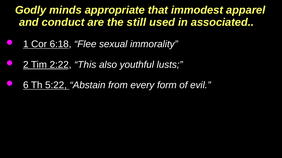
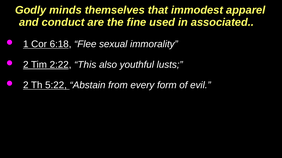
appropriate: appropriate -> themselves
still: still -> fine
6 at (26, 85): 6 -> 2
